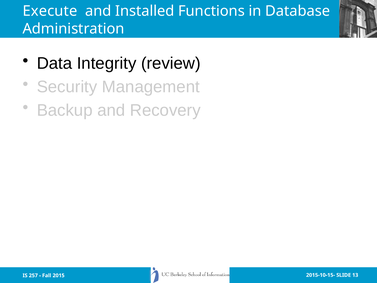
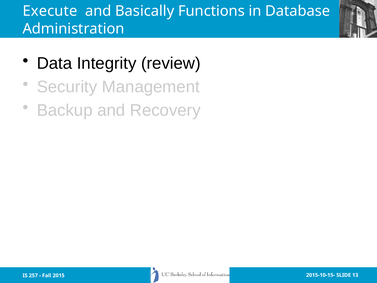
Installed: Installed -> Basically
